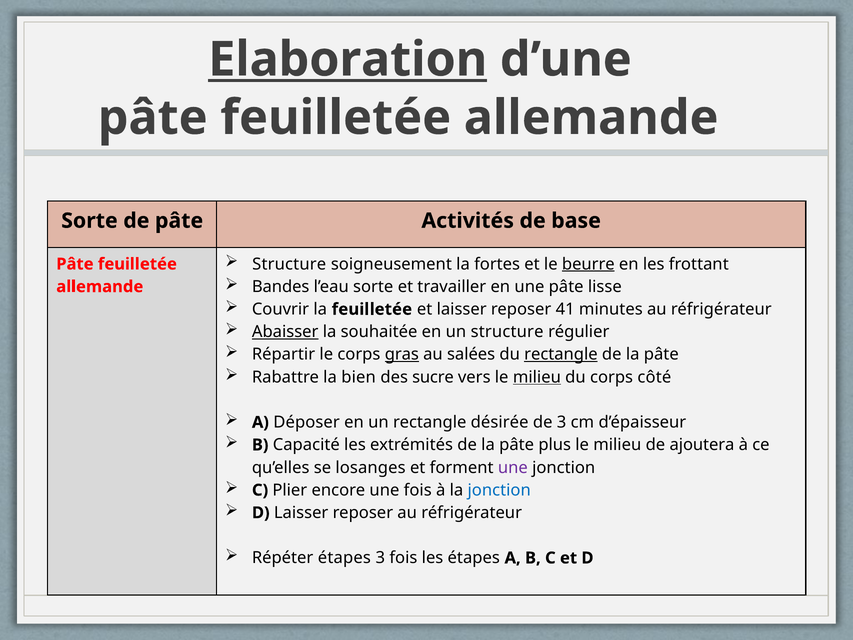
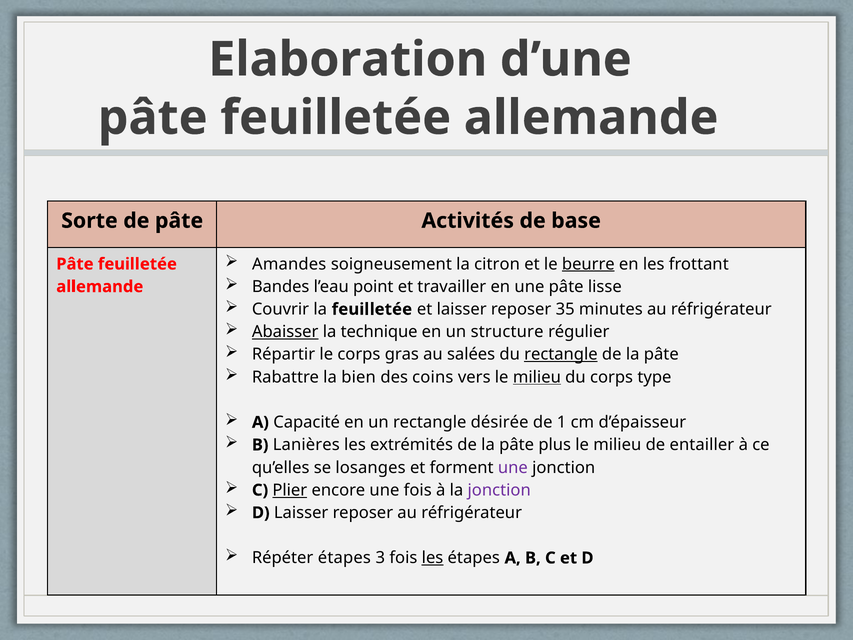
Elaboration underline: present -> none
Structure at (289, 264): Structure -> Amandes
fortes: fortes -> citron
l’eau sorte: sorte -> point
41: 41 -> 35
souhaitée: souhaitée -> technique
gras underline: present -> none
sucre: sucre -> coins
côté: côté -> type
Déposer: Déposer -> Capacité
de 3: 3 -> 1
Capacité: Capacité -> Lanières
ajoutera: ajoutera -> entailler
Plier underline: none -> present
jonction at (499, 490) colour: blue -> purple
les at (433, 558) underline: none -> present
